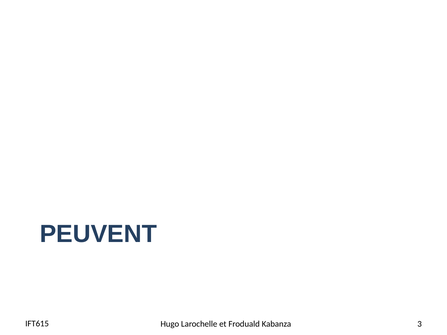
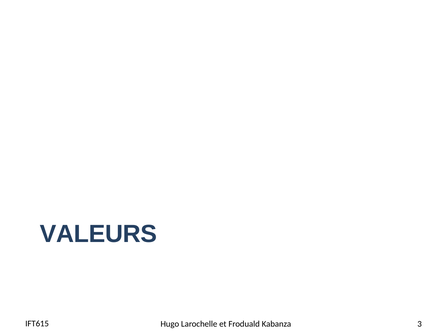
PEUVENT: PEUVENT -> VALEURS
